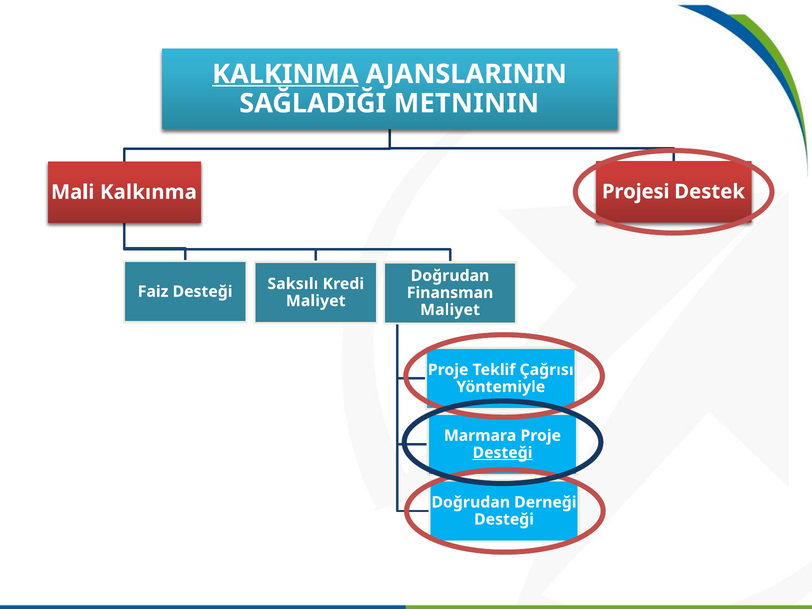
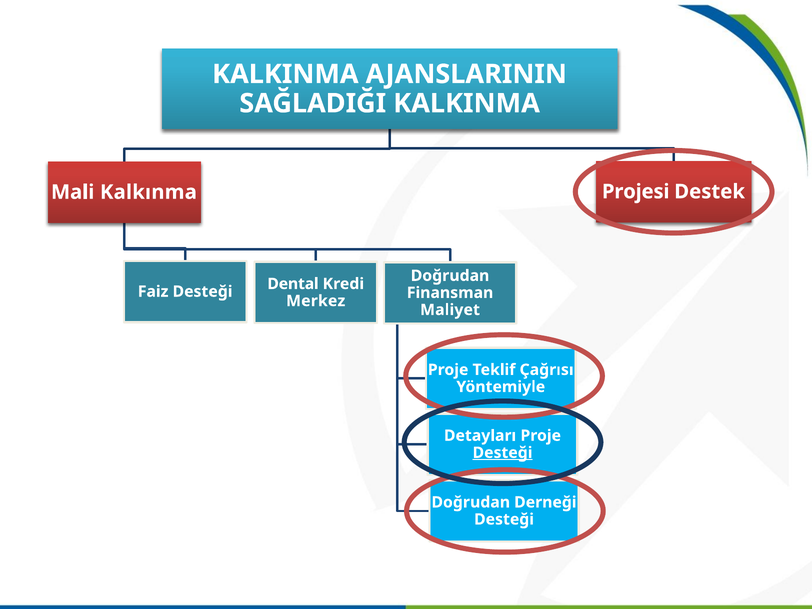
KALKINMA at (285, 74) underline: present -> none
SAĞLADIĞI METNININ: METNININ -> KALKINMA
Saksılı: Saksılı -> Dental
Maliyet at (316, 301): Maliyet -> Merkez
Marmara: Marmara -> Detayları
